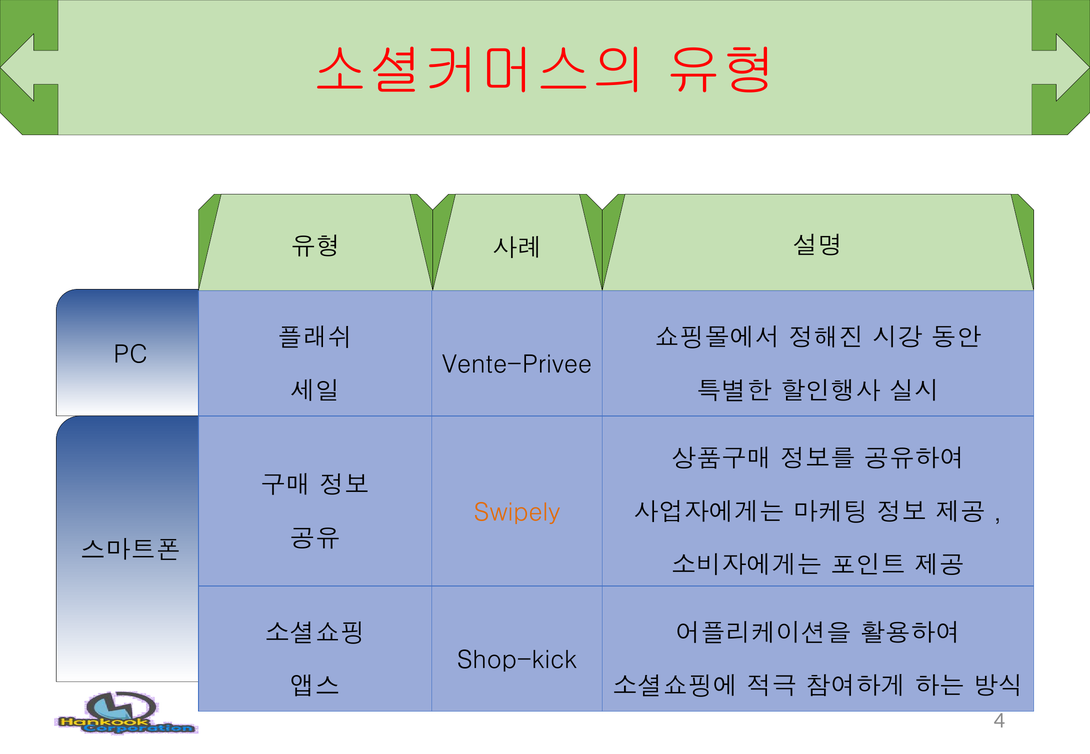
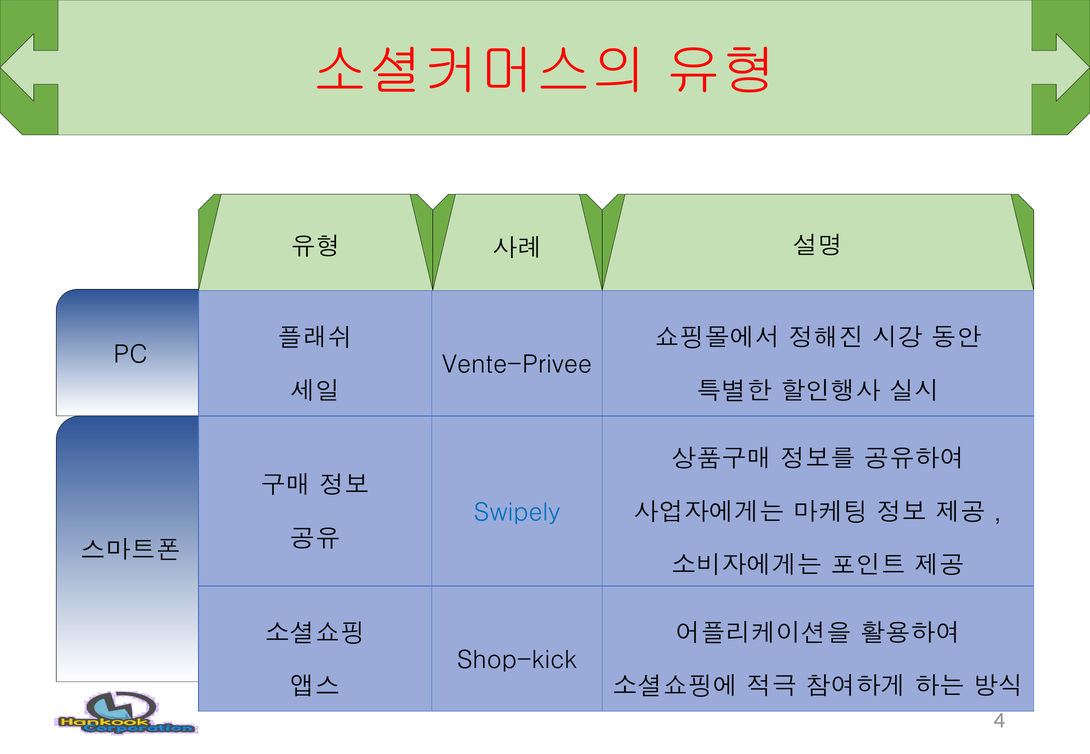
Swipely colour: orange -> blue
